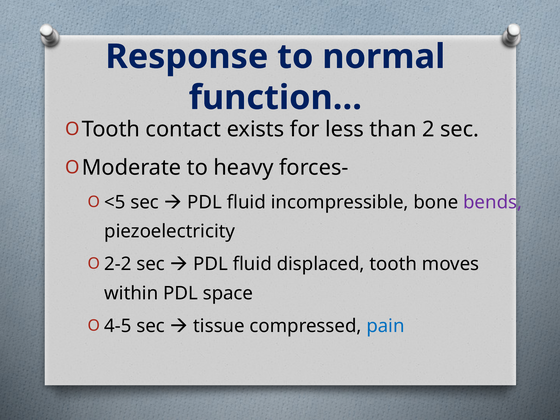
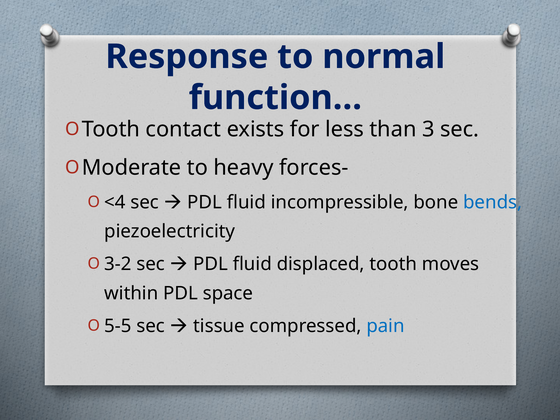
2: 2 -> 3
<5: <5 -> <4
bends colour: purple -> blue
2-2: 2-2 -> 3-2
4-5: 4-5 -> 5-5
